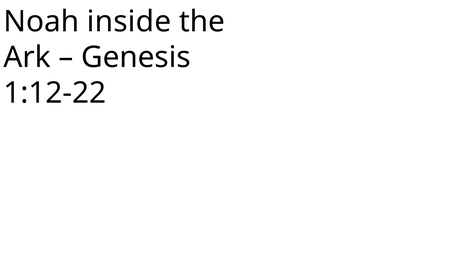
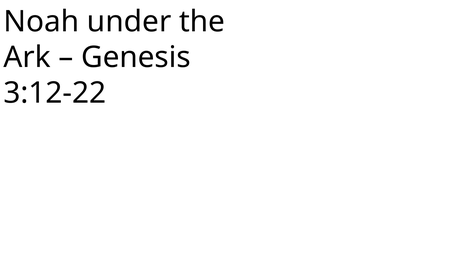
inside: inside -> under
1:12-22: 1:12-22 -> 3:12-22
